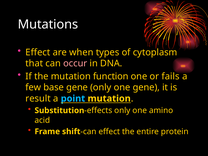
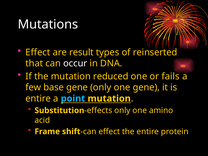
when: when -> result
cytoplasm: cytoplasm -> reinserted
occur colour: pink -> white
function: function -> reduced
result at (38, 99): result -> entire
